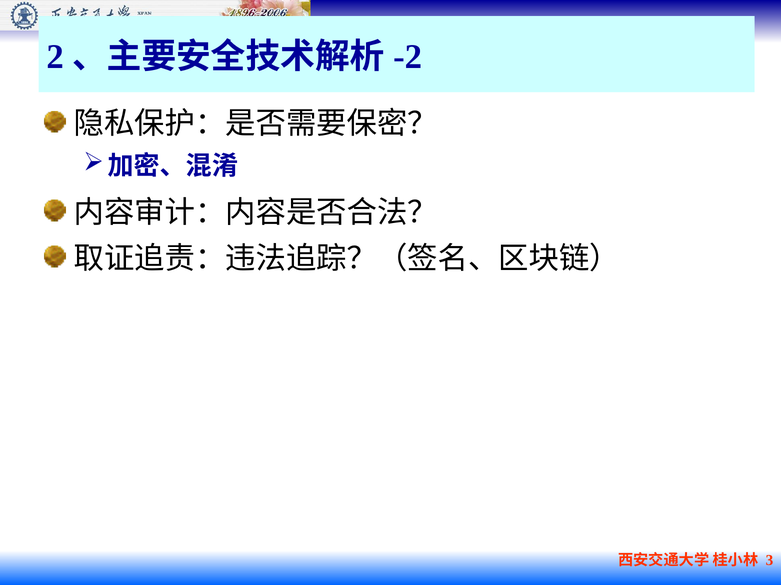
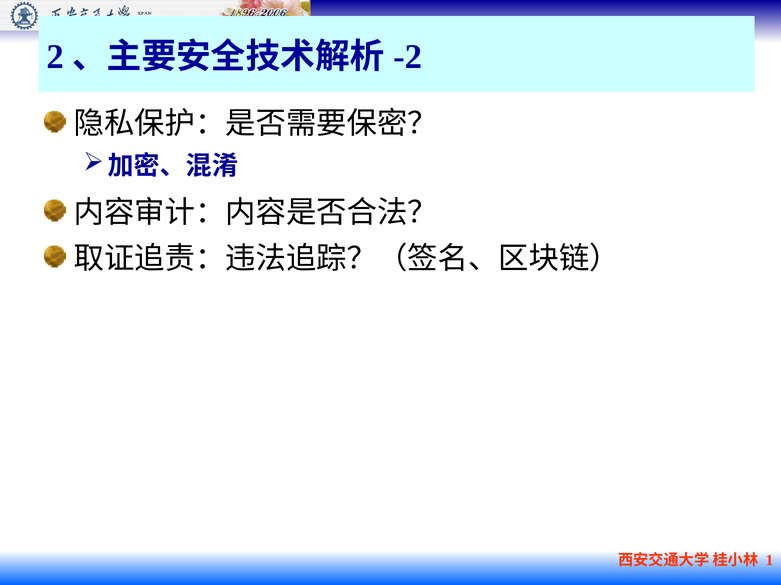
3: 3 -> 1
